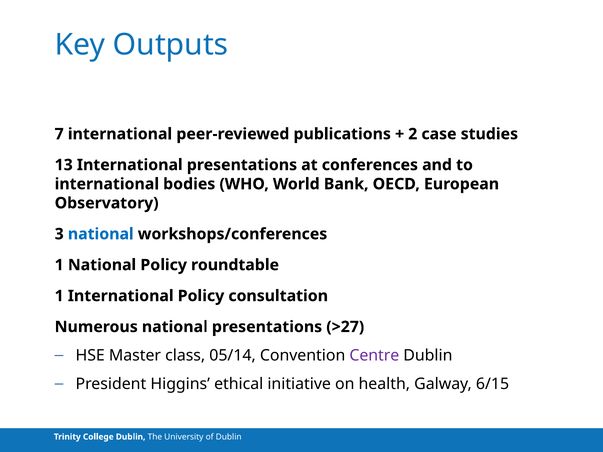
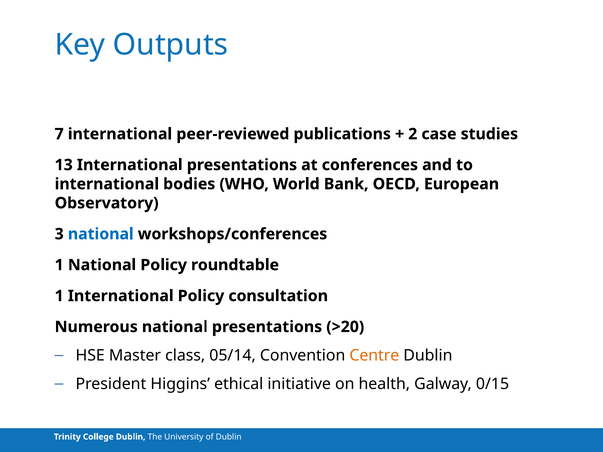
>27: >27 -> >20
Centre colour: purple -> orange
6/15: 6/15 -> 0/15
